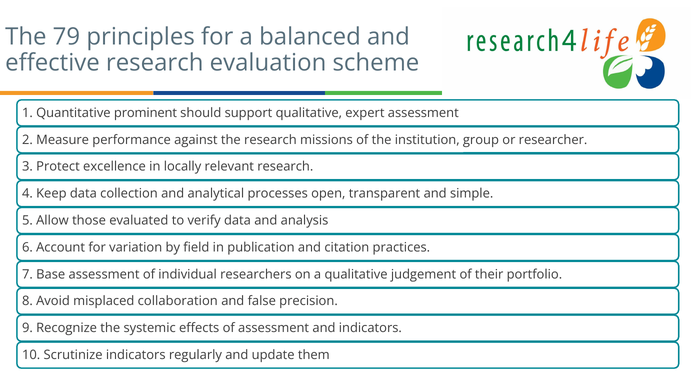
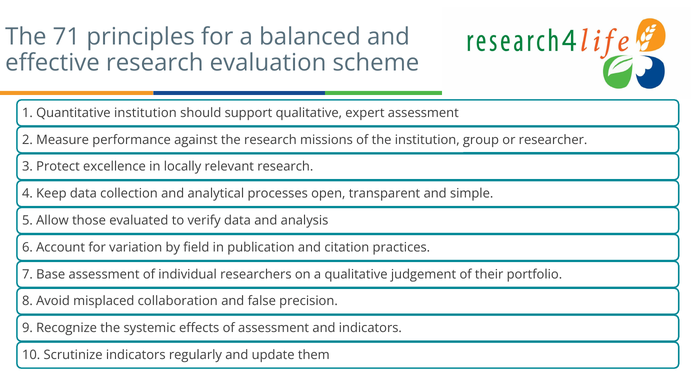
79: 79 -> 71
Quantitative prominent: prominent -> institution
